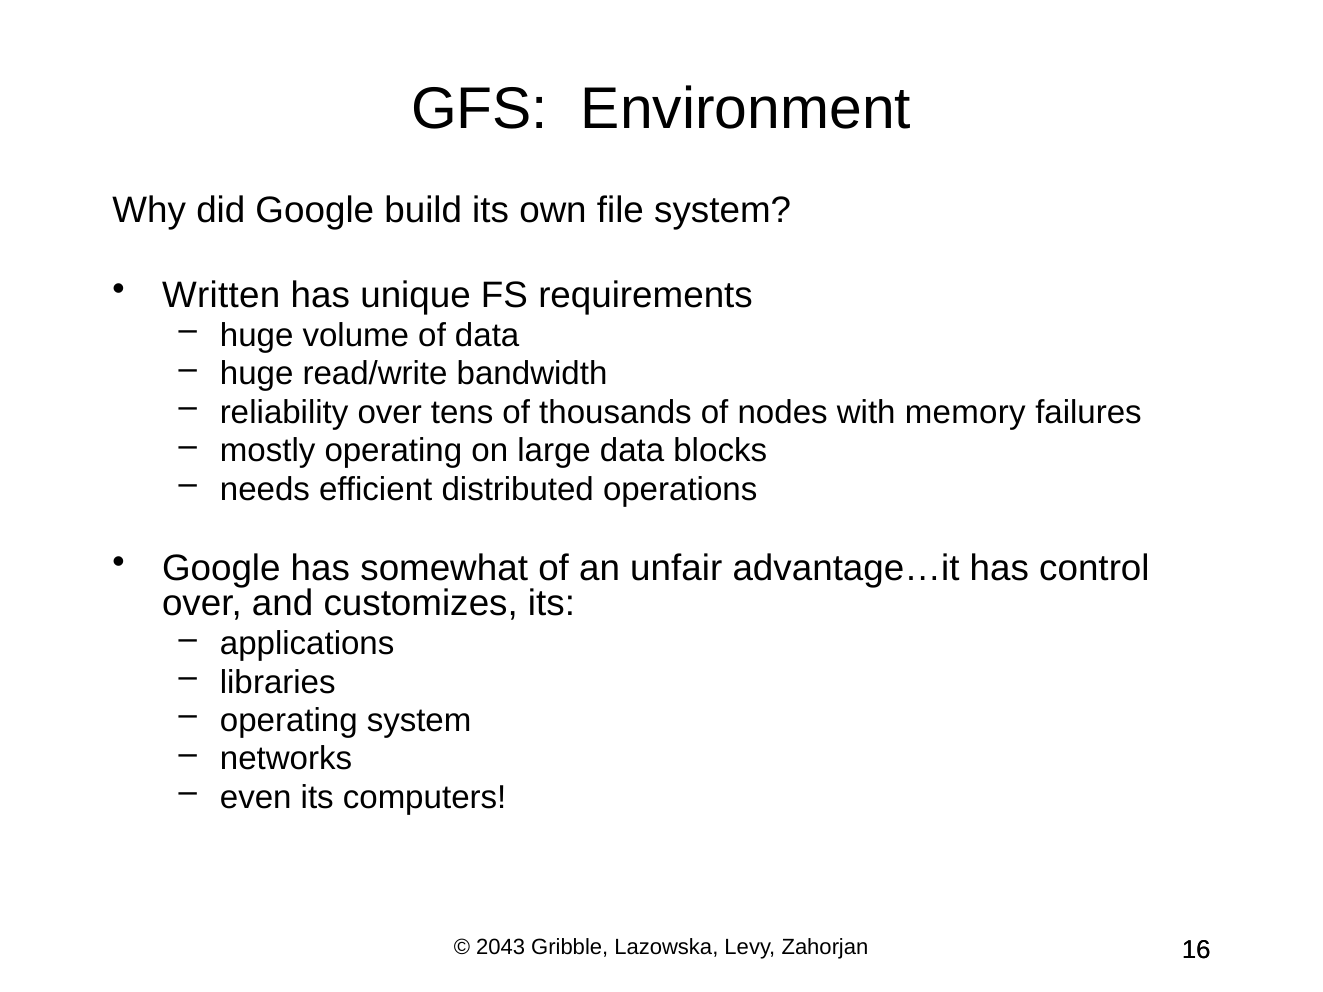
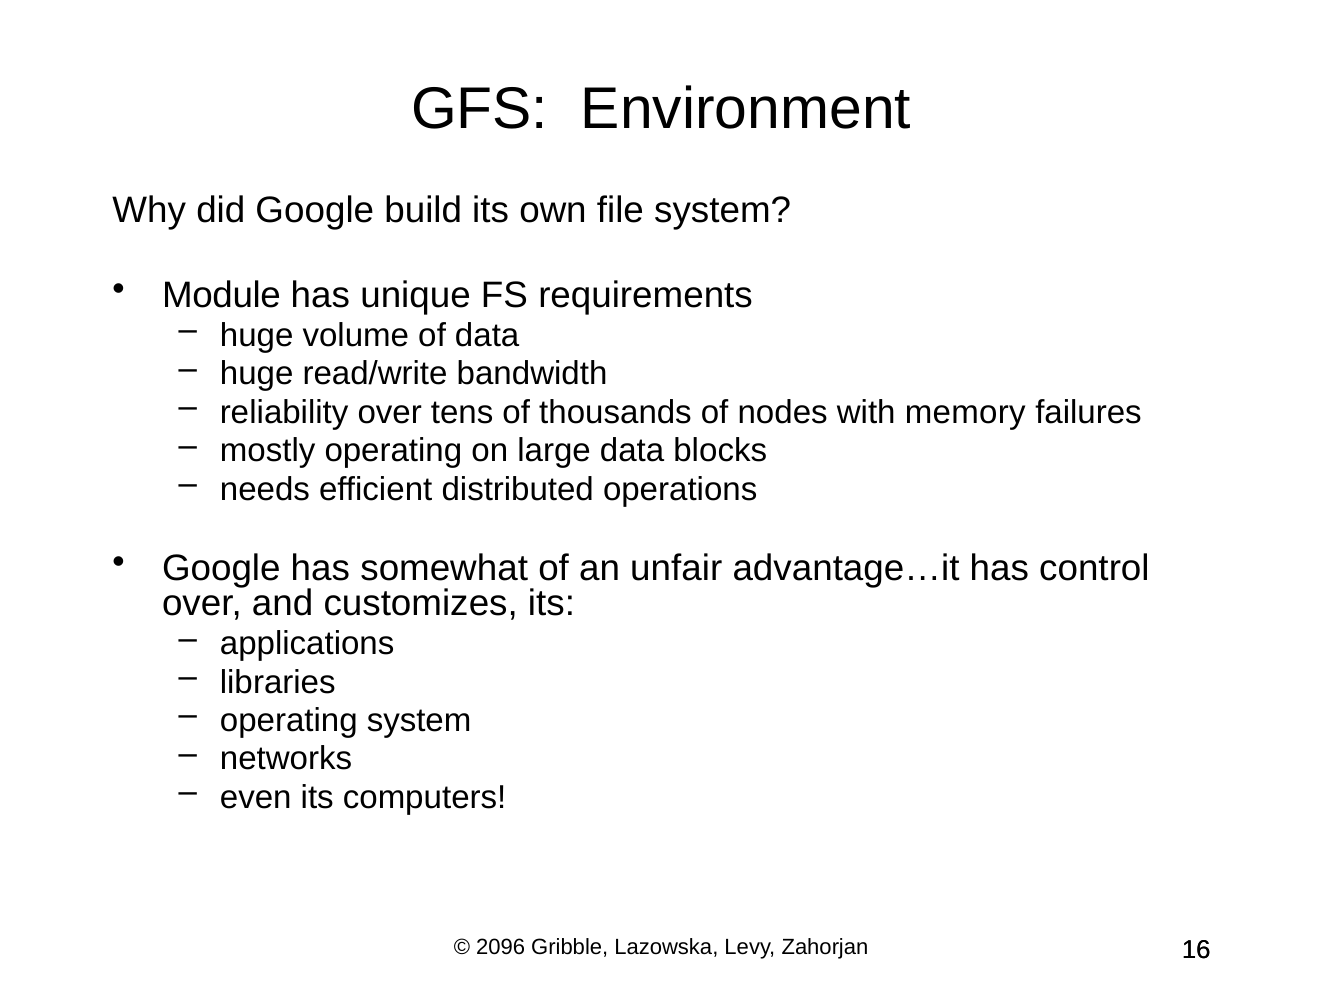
Written: Written -> Module
2043: 2043 -> 2096
